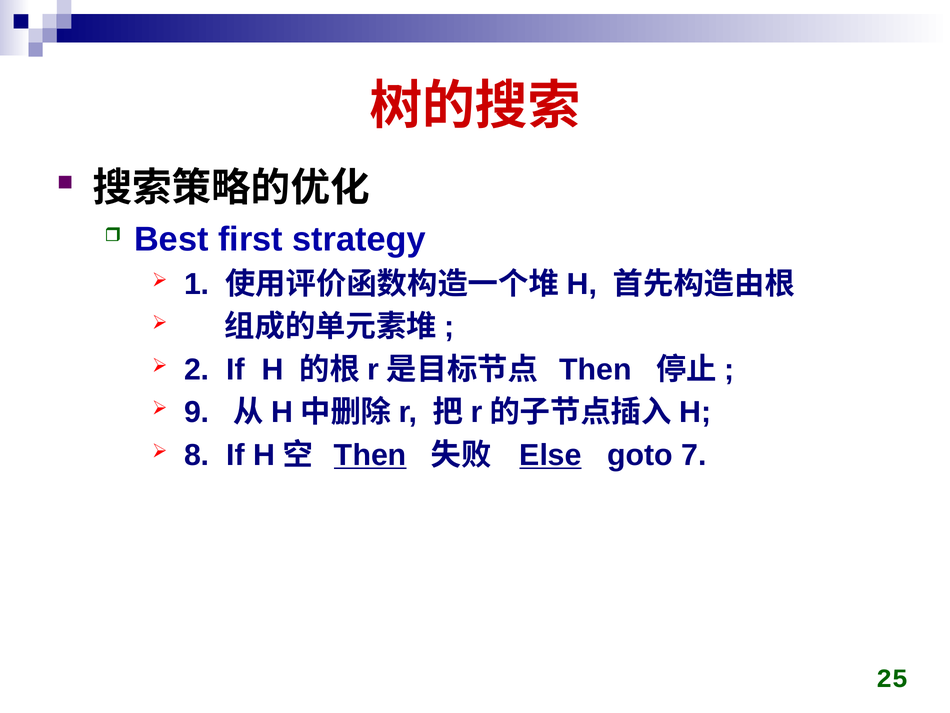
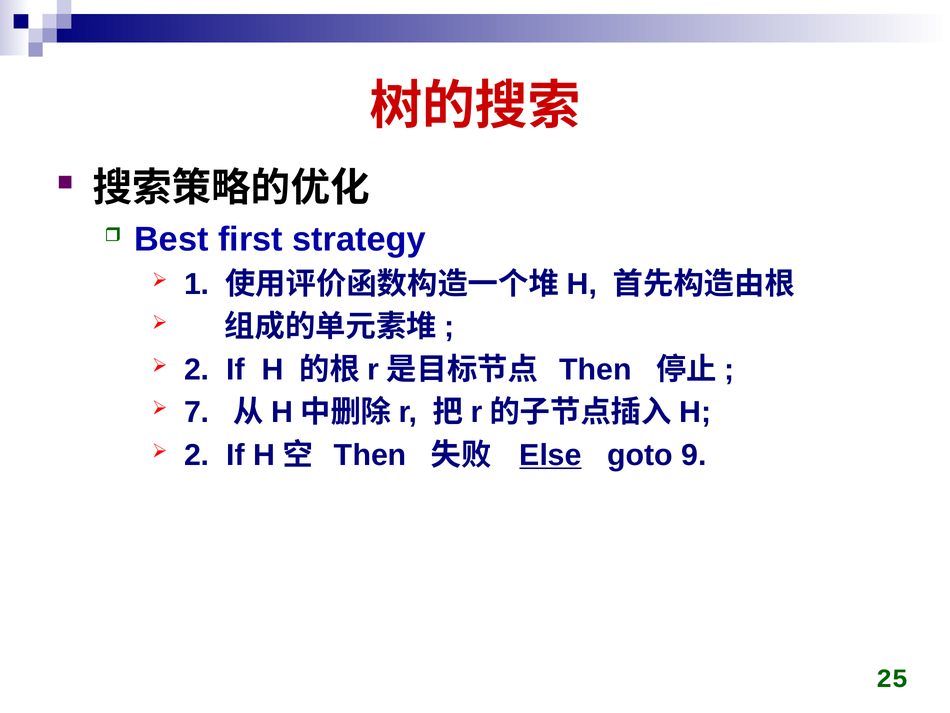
9: 9 -> 7
8 at (197, 455): 8 -> 2
Then at (370, 455) underline: present -> none
7: 7 -> 9
